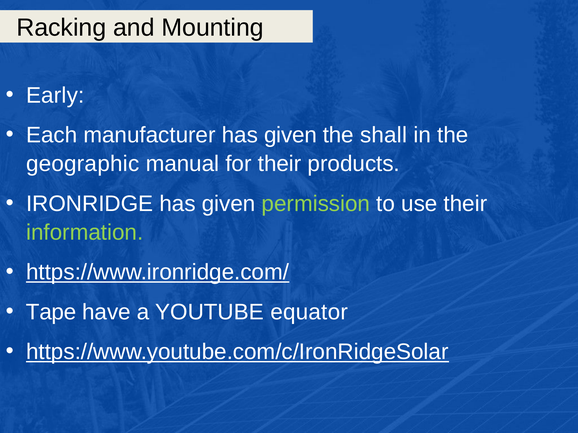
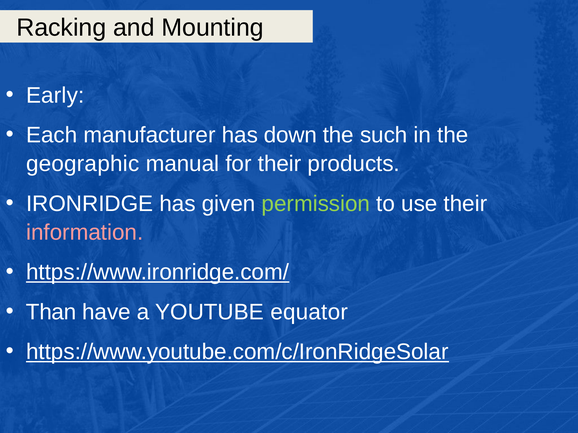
manufacturer has given: given -> down
shall: shall -> such
information colour: light green -> pink
Tape: Tape -> Than
